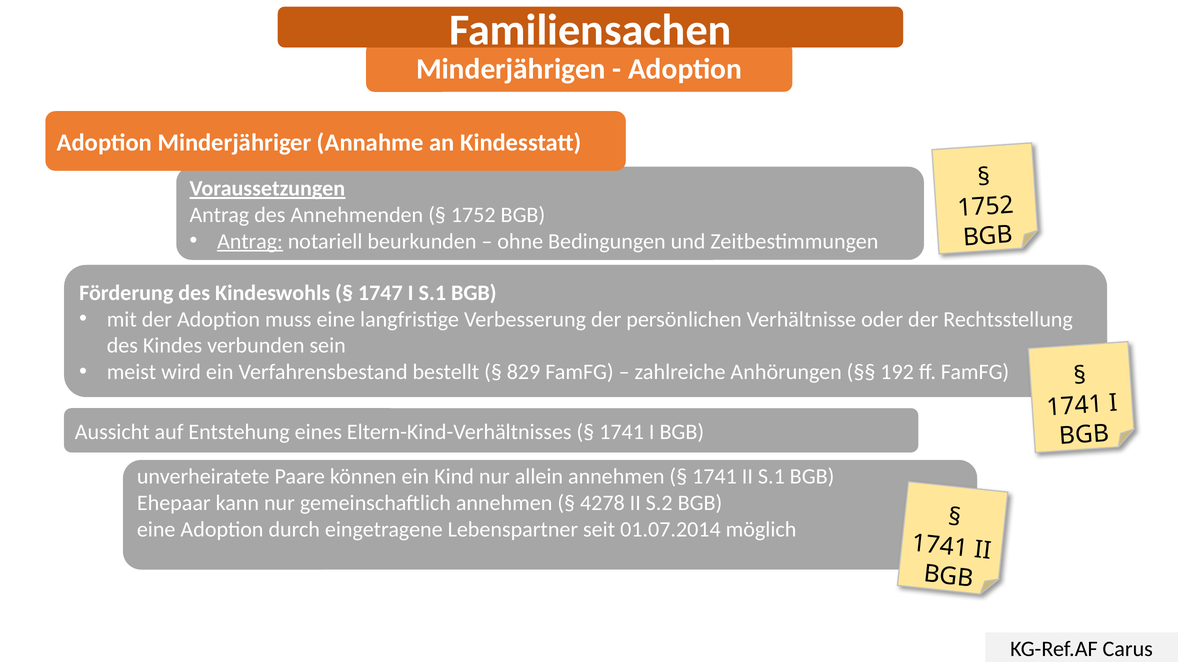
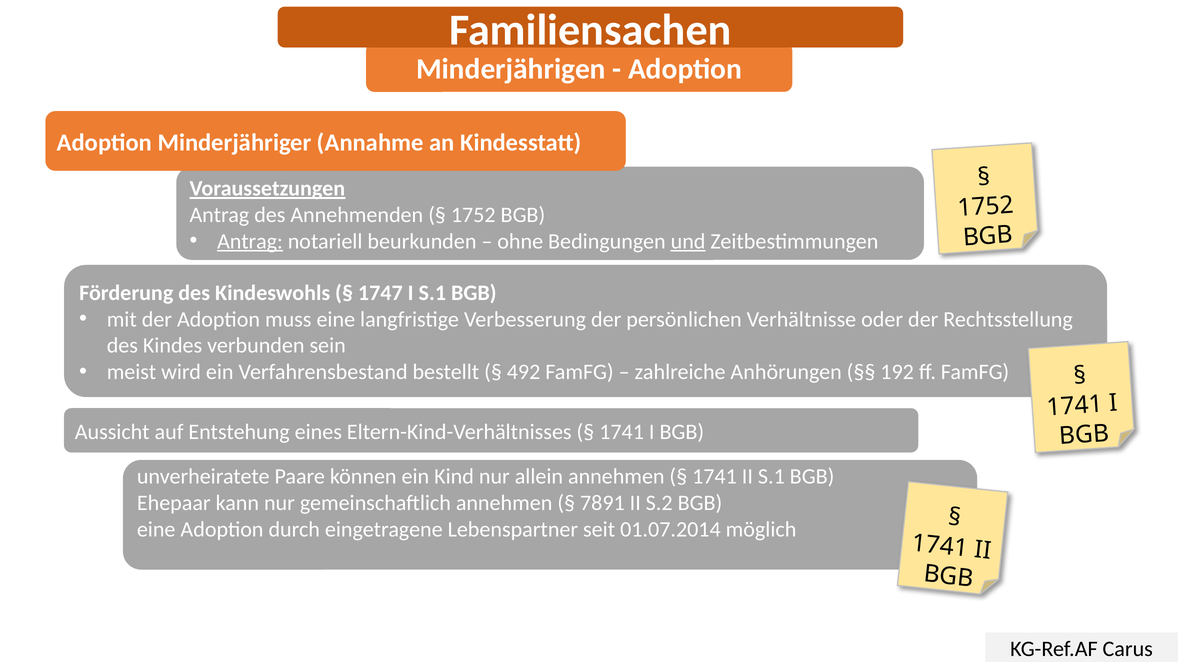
und underline: none -> present
829: 829 -> 492
4278: 4278 -> 7891
